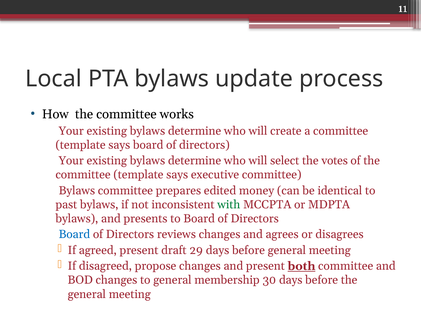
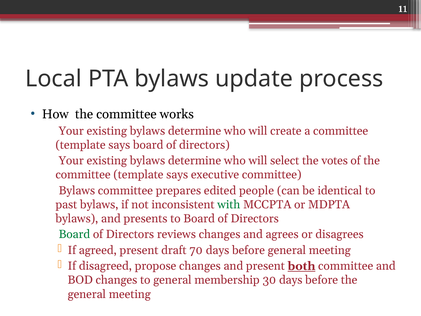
money: money -> people
Board at (74, 234) colour: blue -> green
29: 29 -> 70
